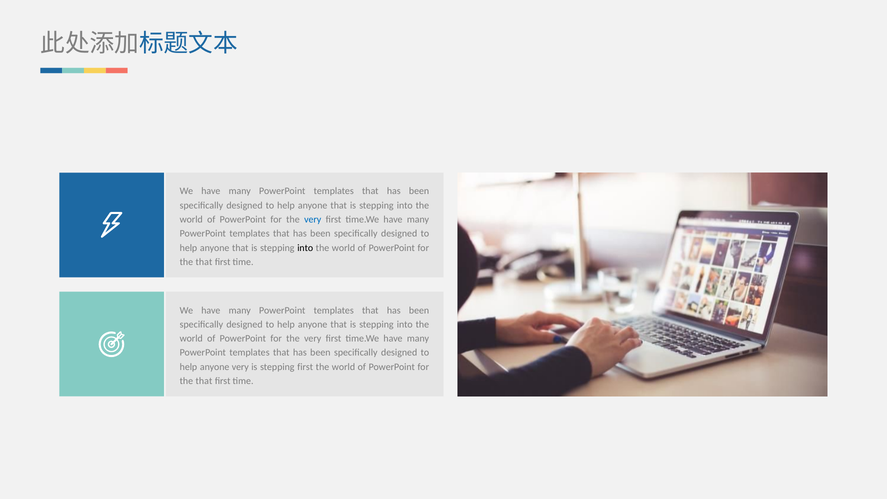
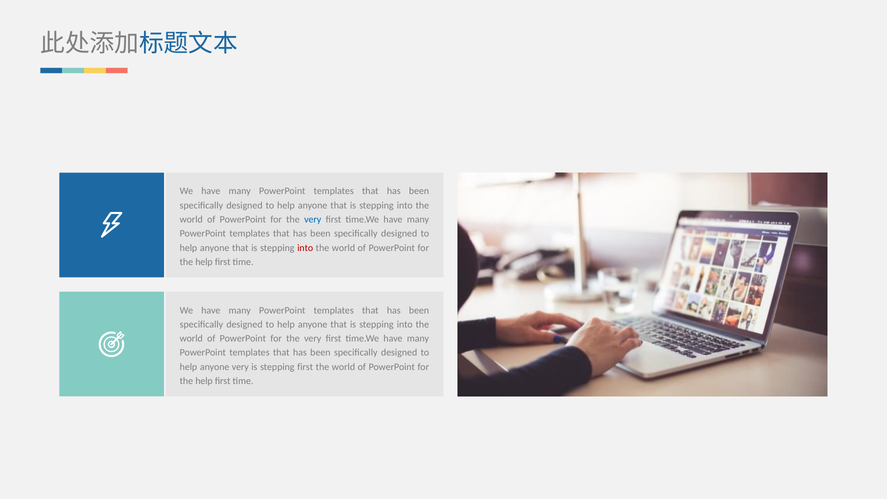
into at (305, 248) colour: black -> red
that at (204, 262): that -> help
that at (204, 381): that -> help
